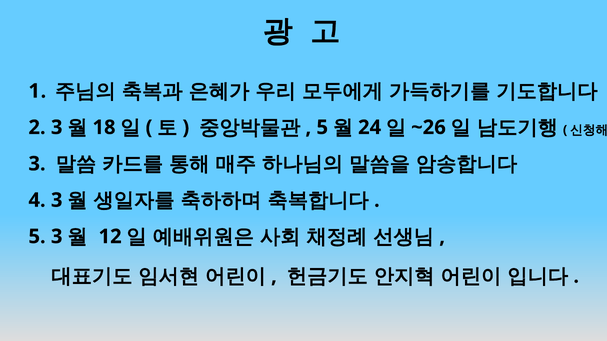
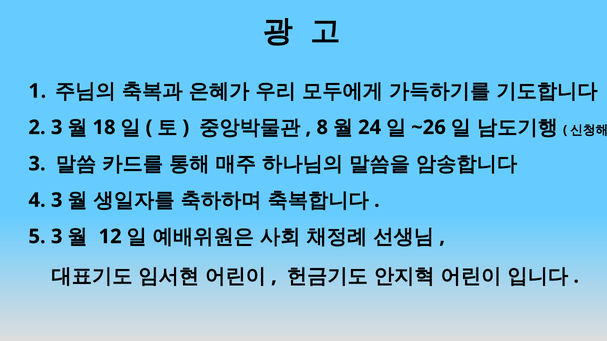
5 at (322, 128): 5 -> 8
